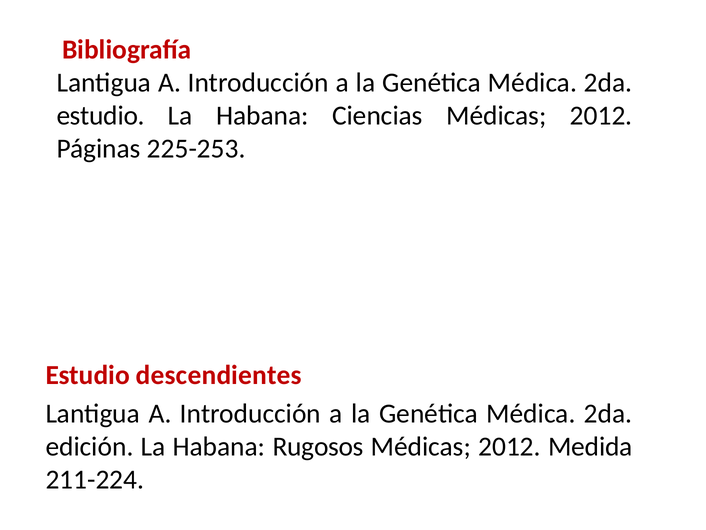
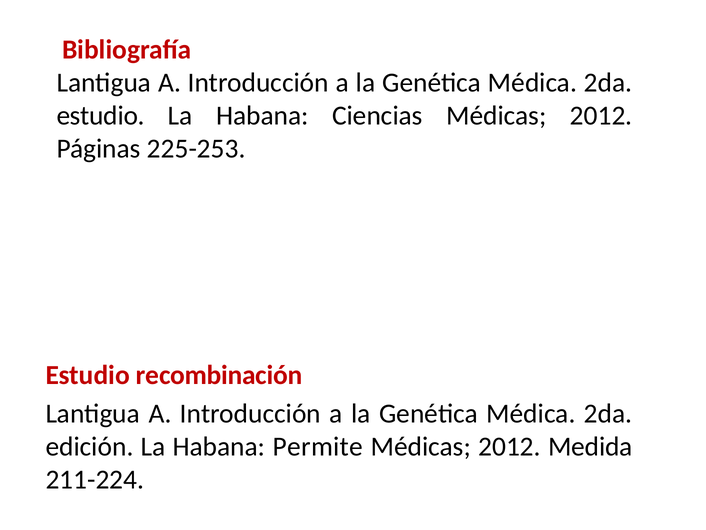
descendientes: descendientes -> recombinación
Rugosos: Rugosos -> Permite
